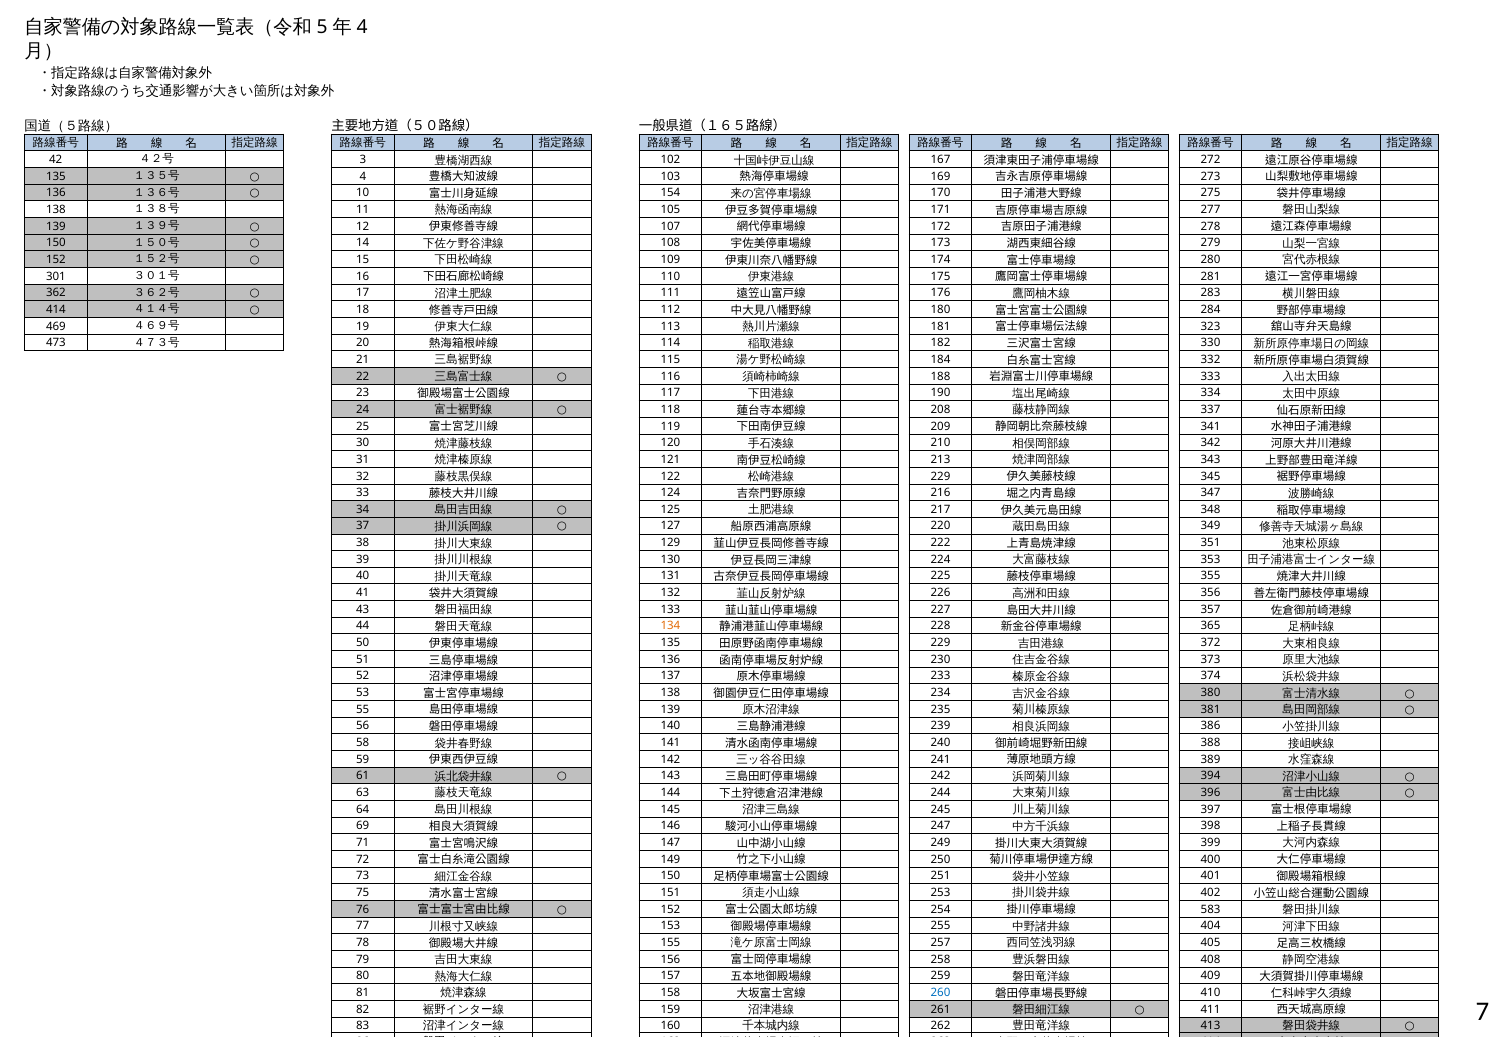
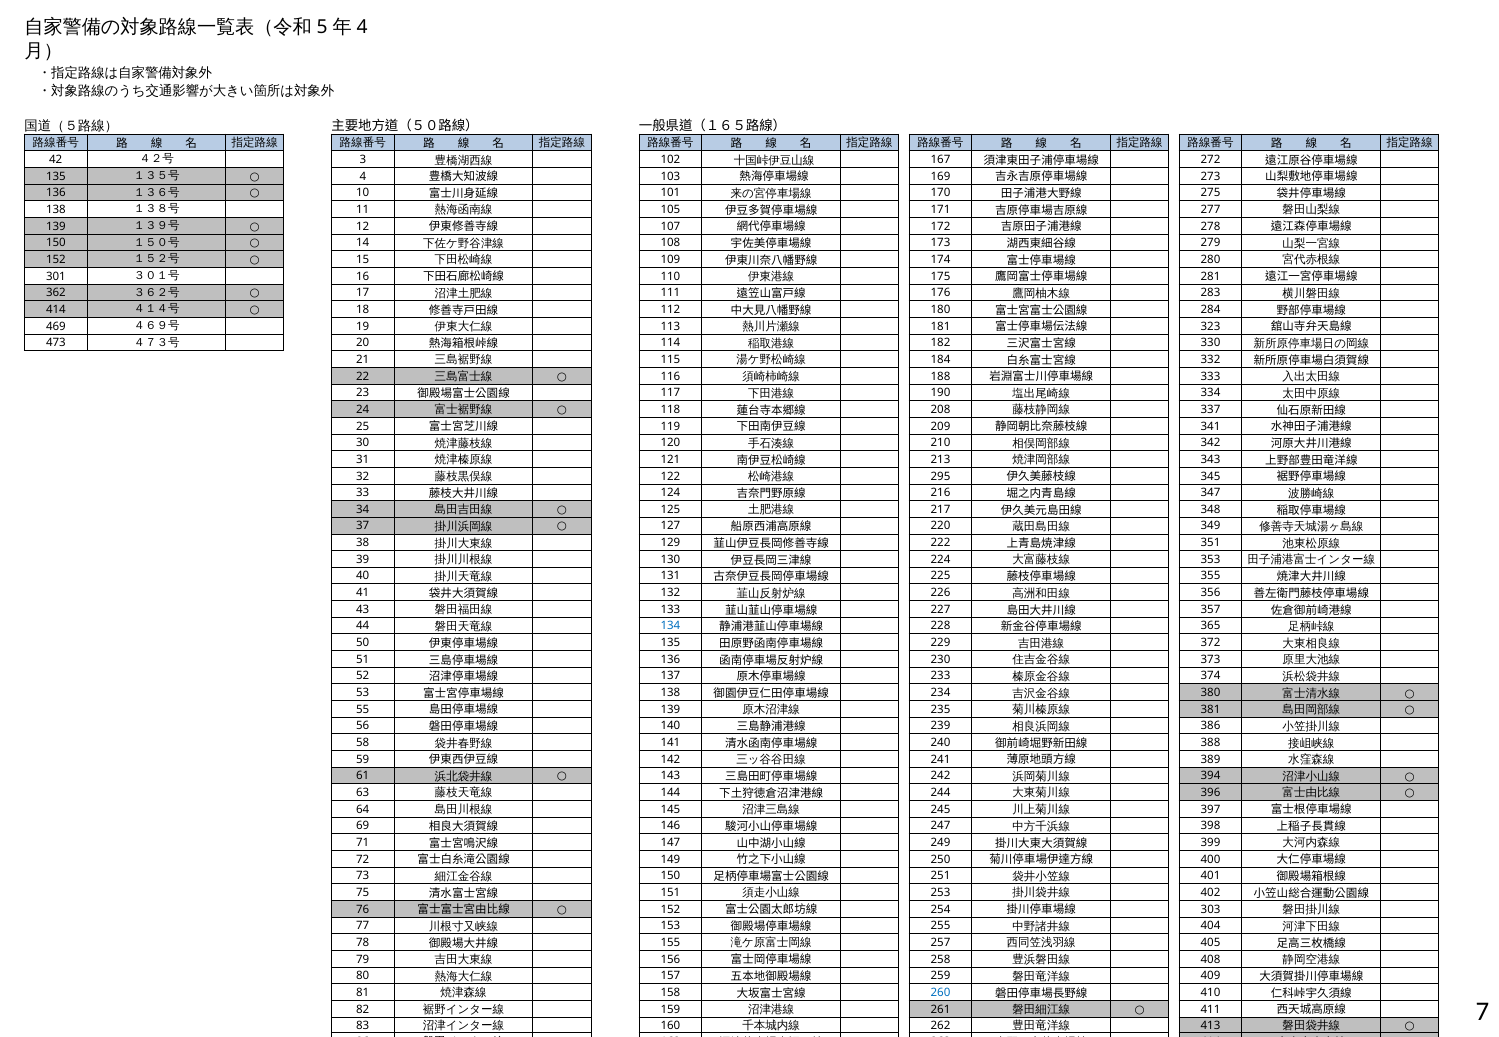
154: 154 -> 101
229 at (941, 477): 229 -> 295
134 colour: orange -> blue
583: 583 -> 303
